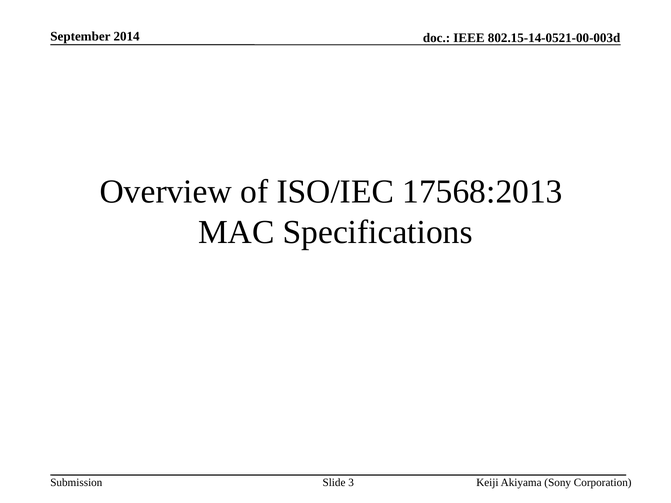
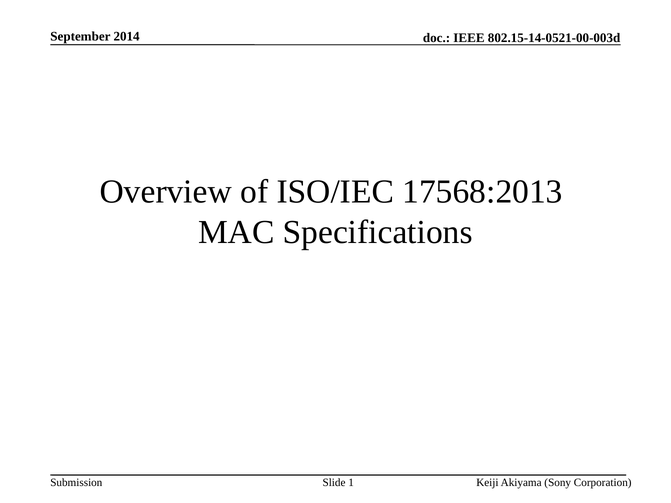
3: 3 -> 1
